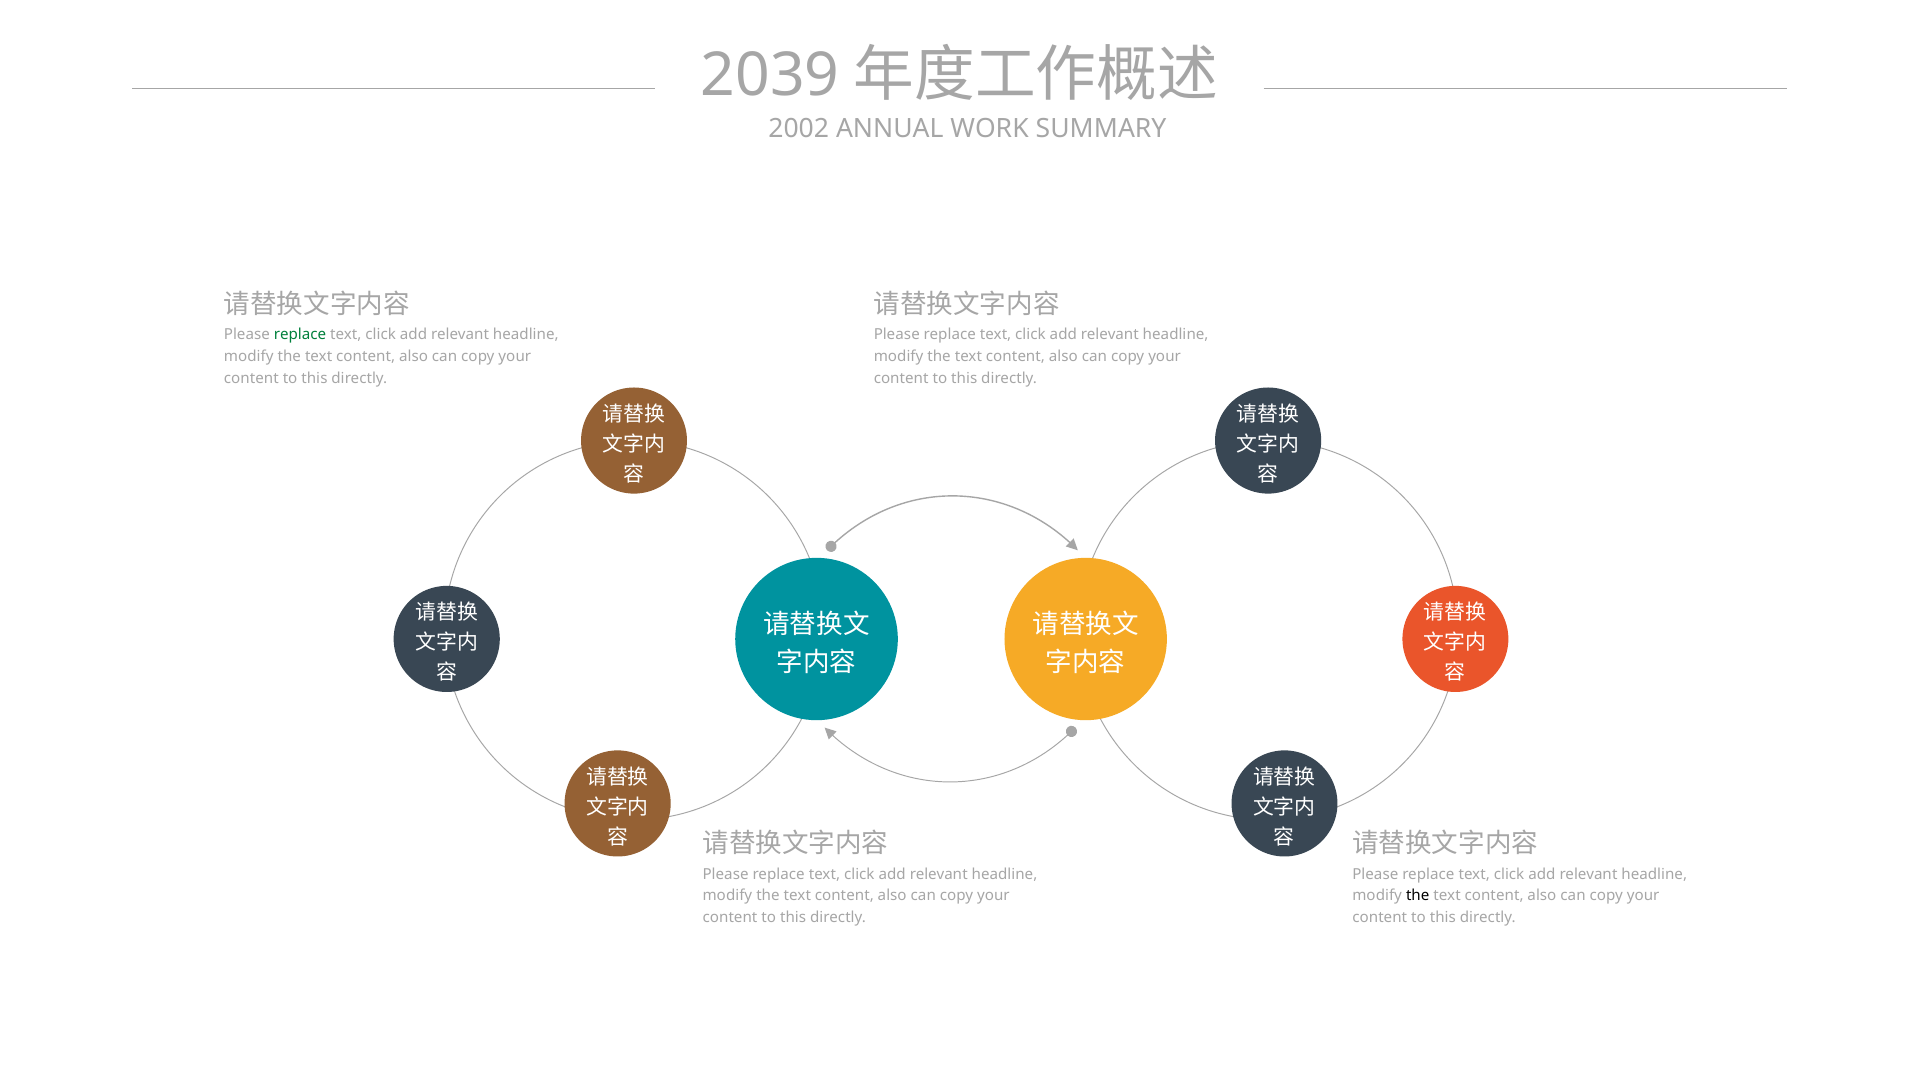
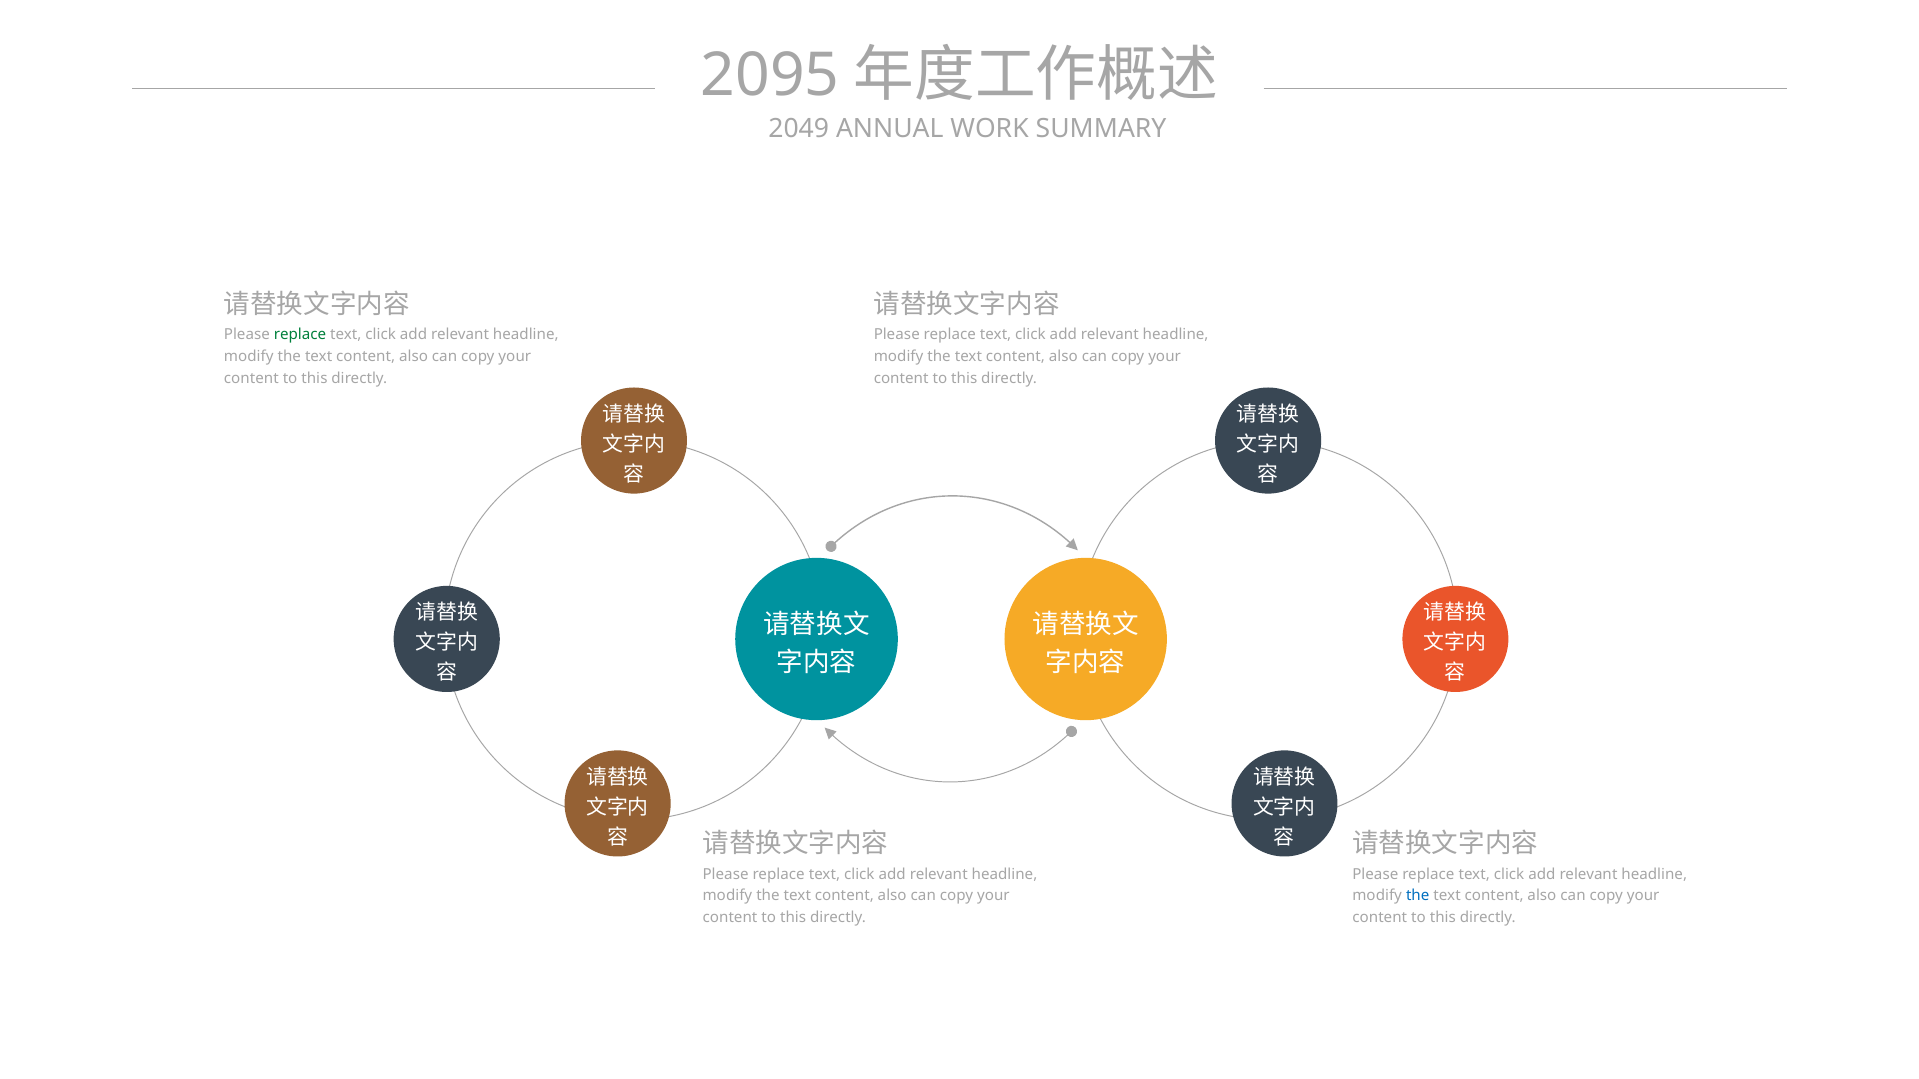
2039: 2039 -> 2095
2002: 2002 -> 2049
the at (1418, 896) colour: black -> blue
